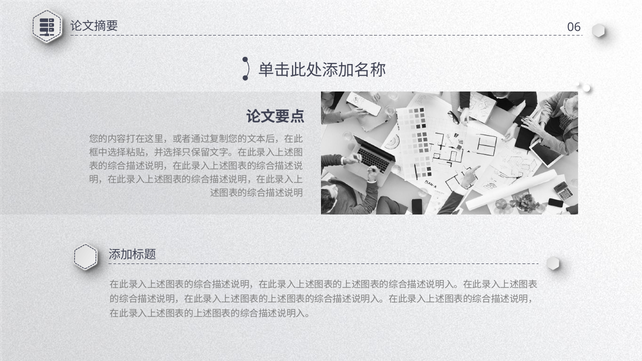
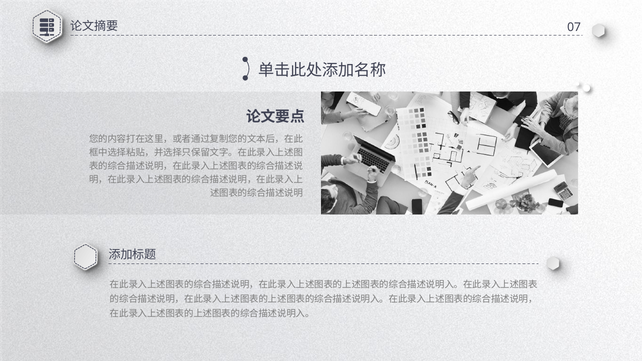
06: 06 -> 07
